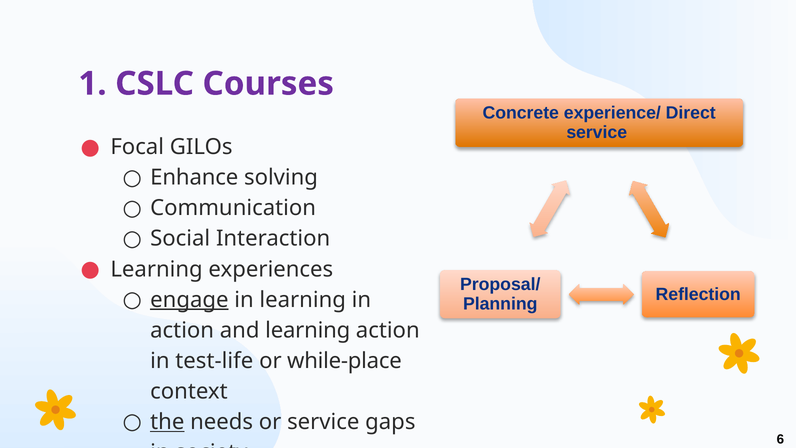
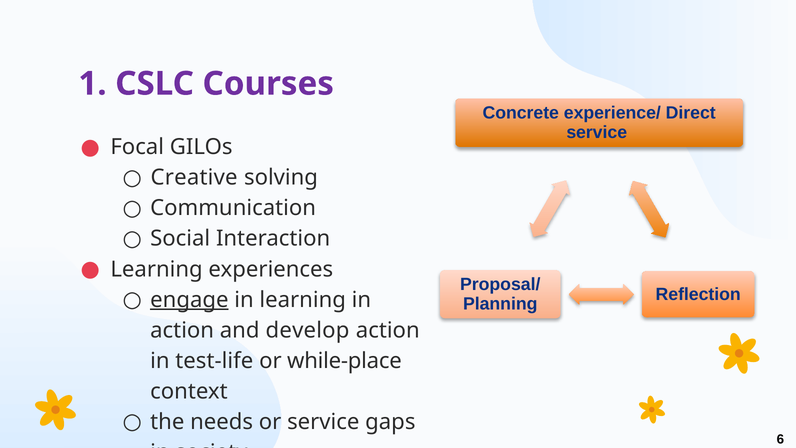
Enhance: Enhance -> Creative
and learning: learning -> develop
the underline: present -> none
